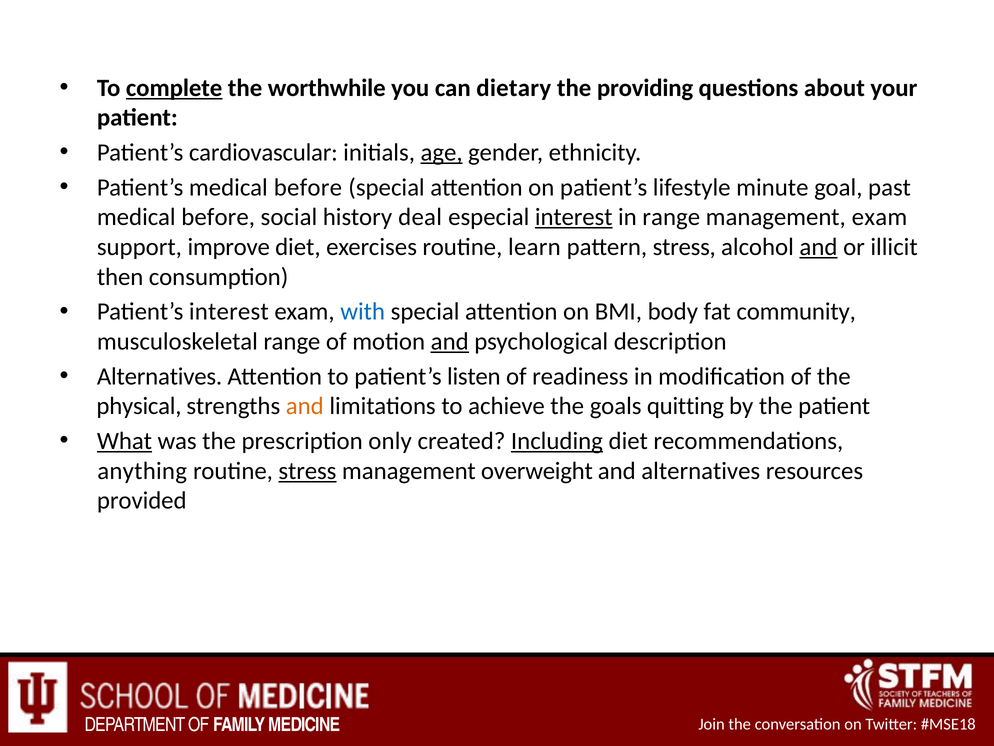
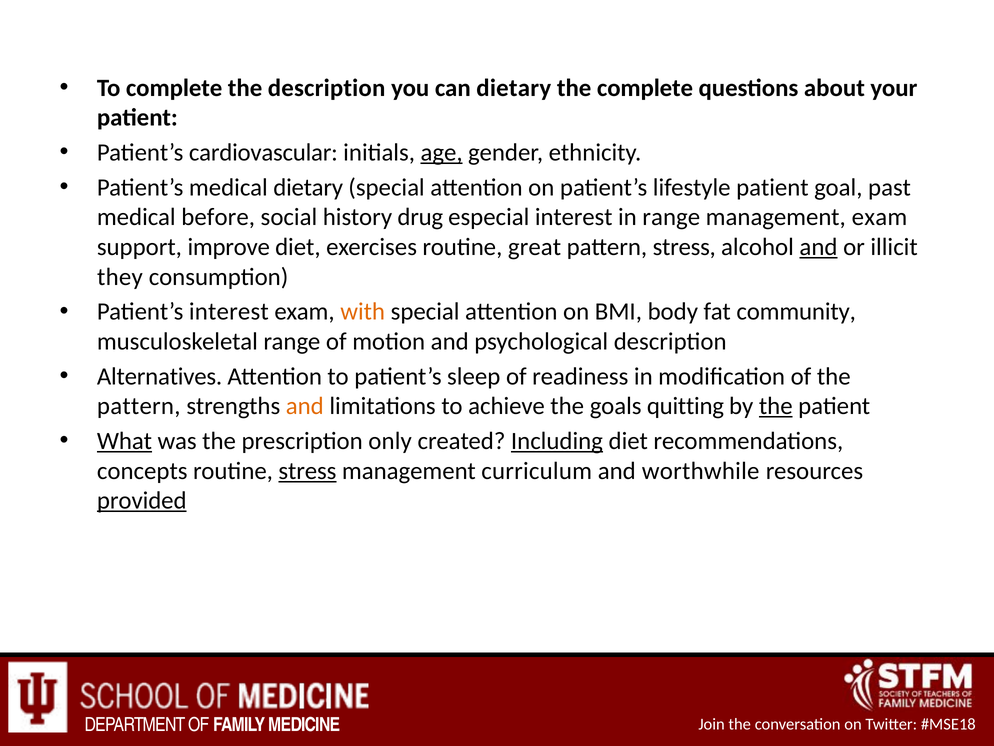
complete at (174, 88) underline: present -> none
the worthwhile: worthwhile -> description
the providing: providing -> complete
Patient’s medical before: before -> dietary
lifestyle minute: minute -> patient
deal: deal -> drug
interest at (574, 217) underline: present -> none
learn: learn -> great
then: then -> they
with colour: blue -> orange
and at (450, 341) underline: present -> none
listen: listen -> sleep
physical at (139, 406): physical -> pattern
the at (776, 406) underline: none -> present
anything: anything -> concepts
overweight: overweight -> curriculum
and alternatives: alternatives -> worthwhile
provided underline: none -> present
